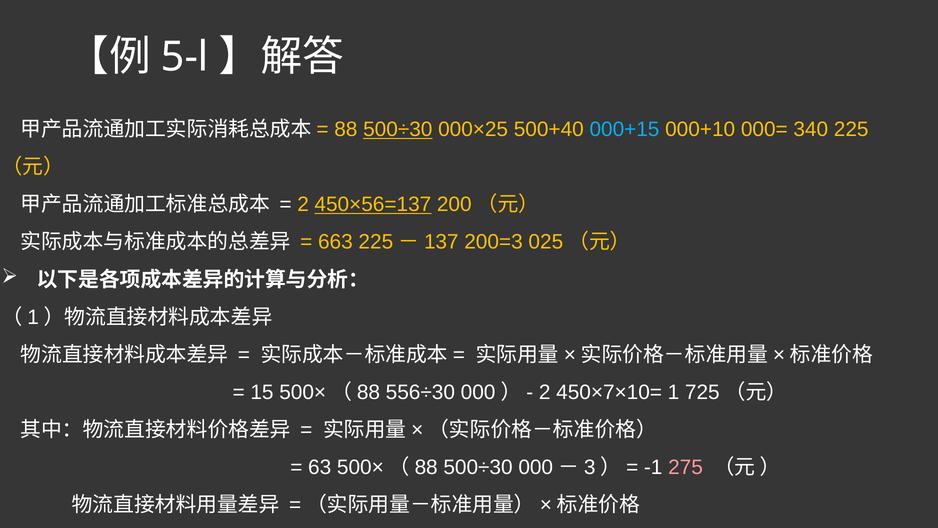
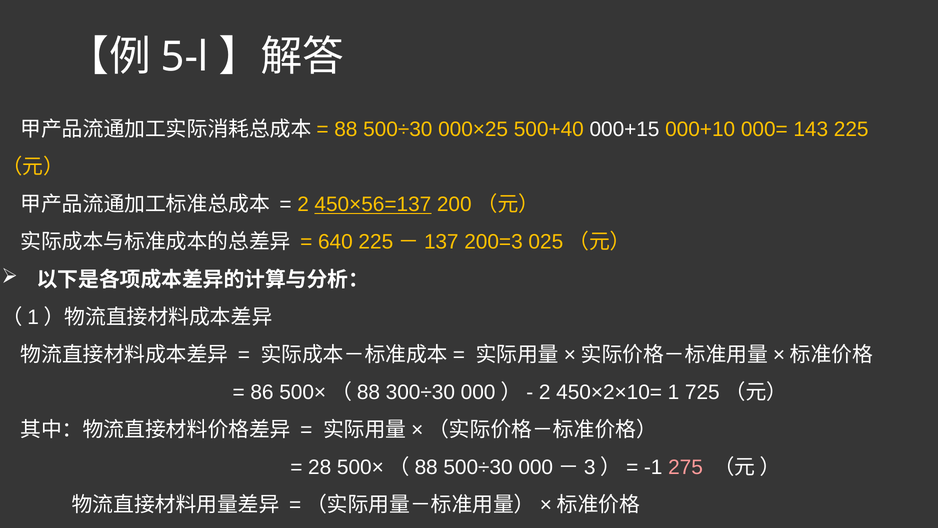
500÷30 at (398, 130) underline: present -> none
000+15 colour: light blue -> white
340: 340 -> 143
663: 663 -> 640
15: 15 -> 86
556÷30: 556÷30 -> 300÷30
450×7×10=: 450×7×10= -> 450×2×10=
63: 63 -> 28
